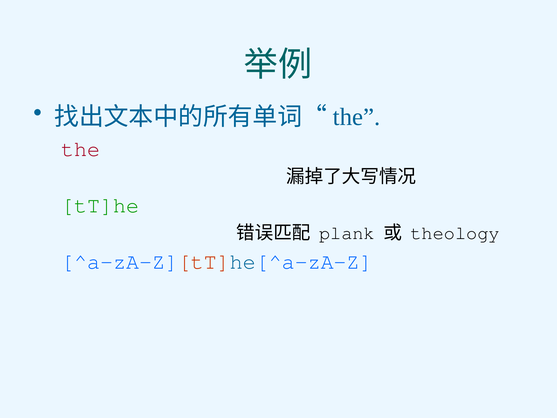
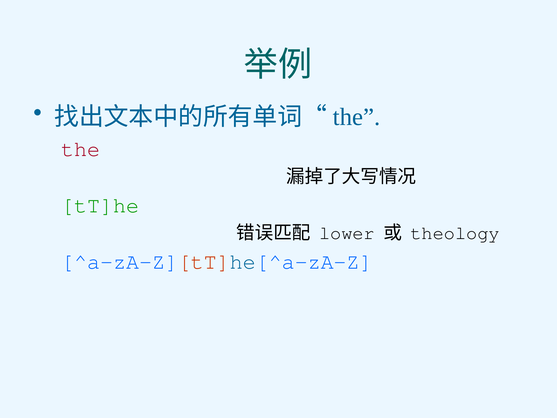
plank: plank -> lower
